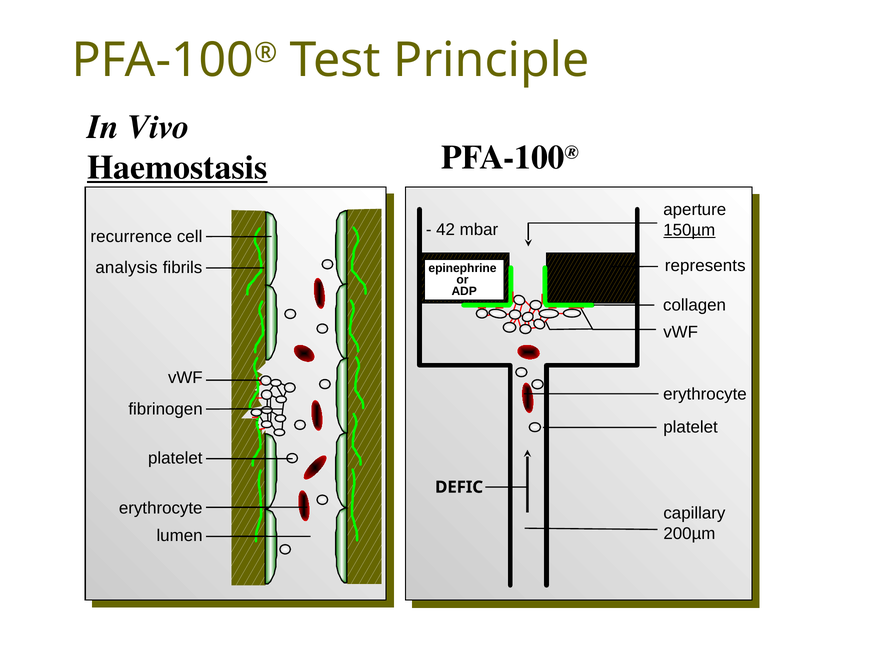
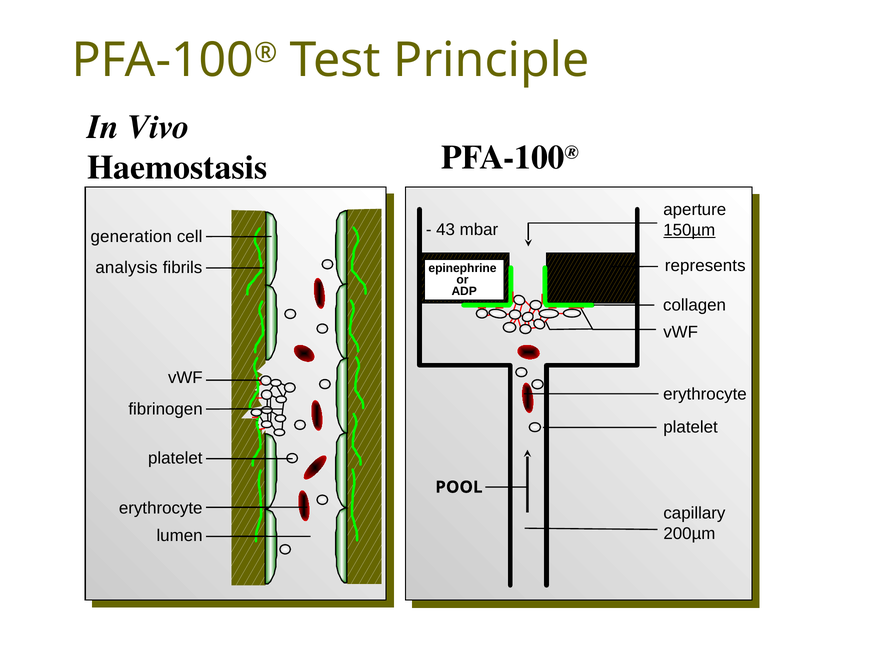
Haemostasis underline: present -> none
42: 42 -> 43
recurrence: recurrence -> generation
DEFIC: DEFIC -> POOL
